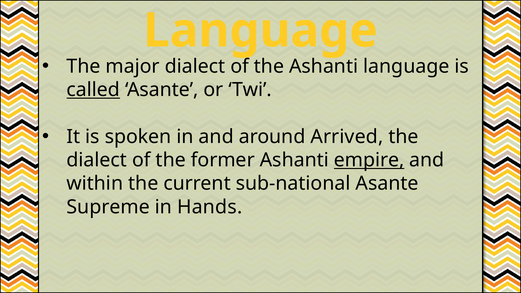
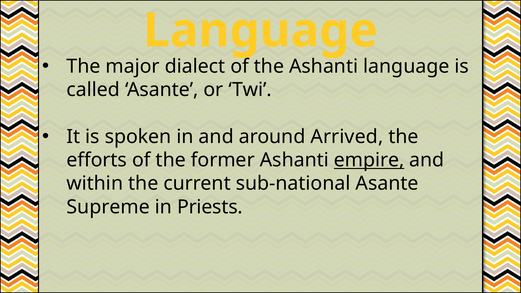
called underline: present -> none
dialect at (97, 160): dialect -> efforts
Hands: Hands -> Priests
